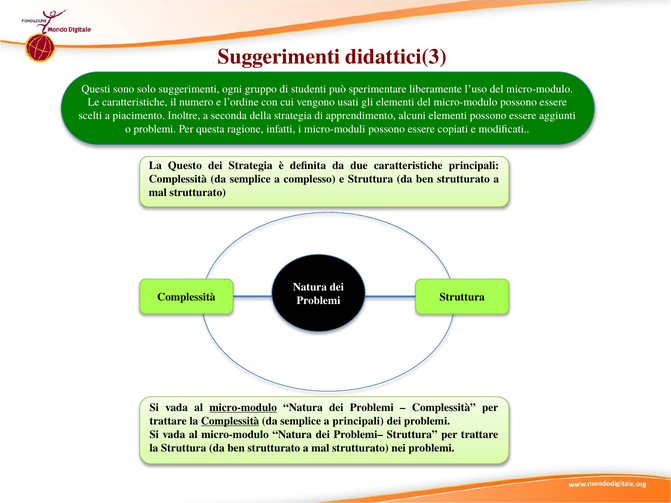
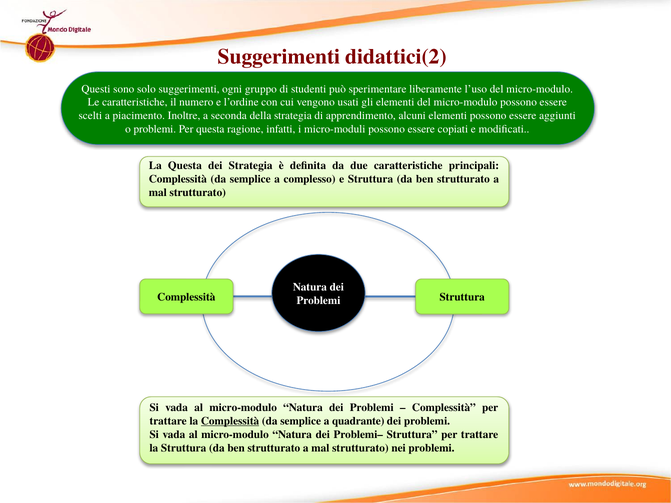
didattici(3: didattici(3 -> didattici(2
La Questo: Questo -> Questa
micro-modulo at (243, 408) underline: present -> none
a principali: principali -> quadrante
